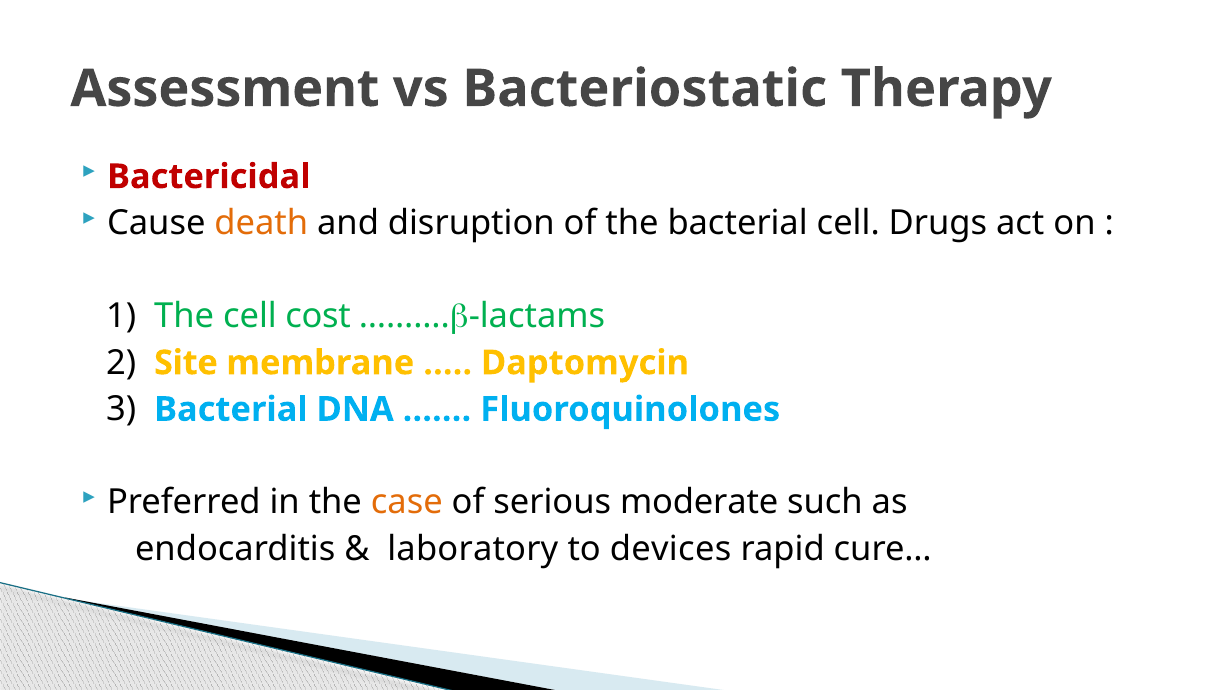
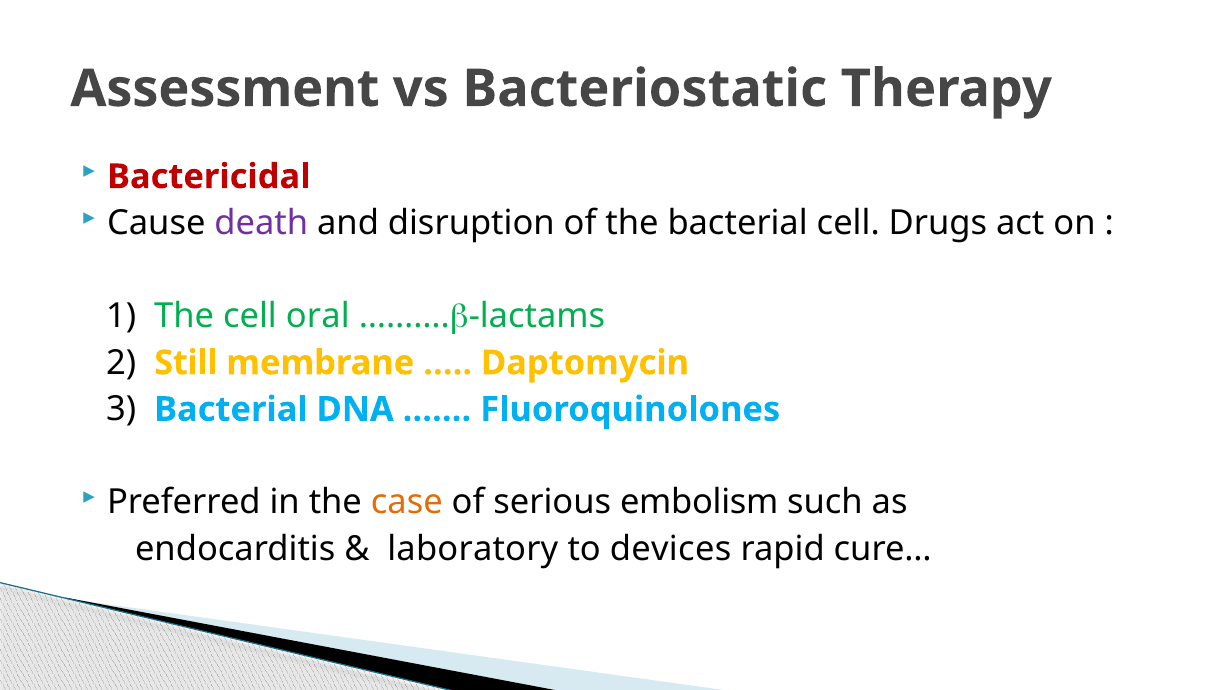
death colour: orange -> purple
cost: cost -> oral
Site: Site -> Still
moderate: moderate -> embolism
